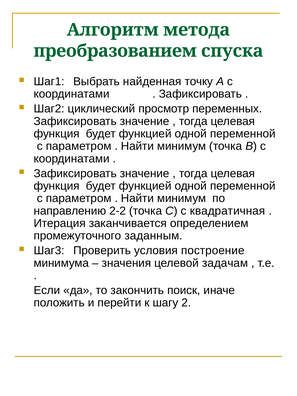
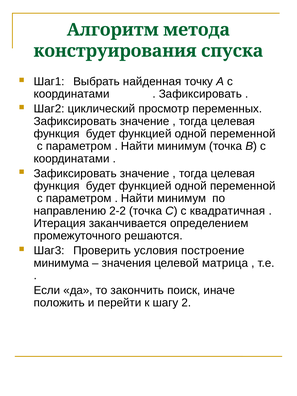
преобразованием: преобразованием -> конструирования
заданным: заданным -> решаются
задачам: задачам -> матрица
